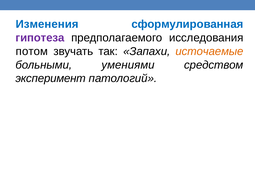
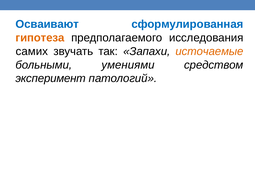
Изменения: Изменения -> Осваивают
гипотеза colour: purple -> orange
потом: потом -> самих
